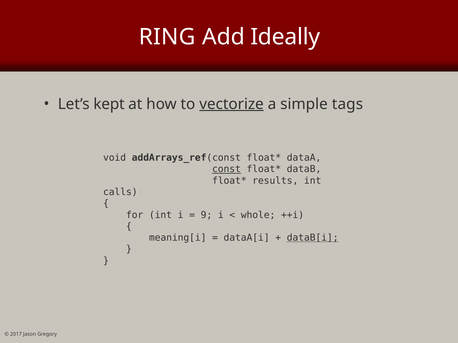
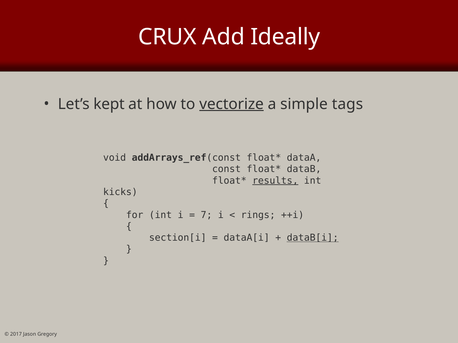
RING: RING -> CRUX
const underline: present -> none
results underline: none -> present
calls: calls -> kicks
9: 9 -> 7
whole: whole -> rings
meaning[i: meaning[i -> section[i
